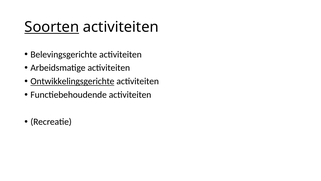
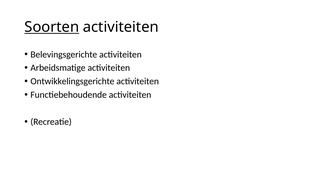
Ontwikkelingsgerichte underline: present -> none
